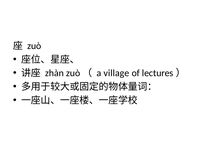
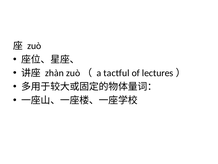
village: village -> tactful
